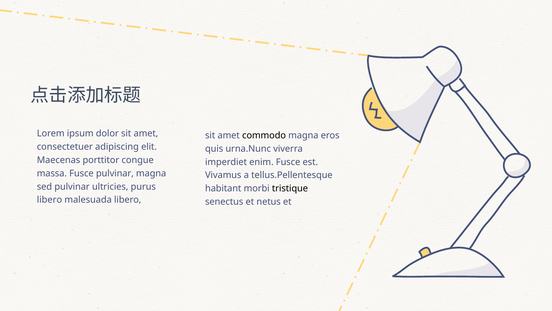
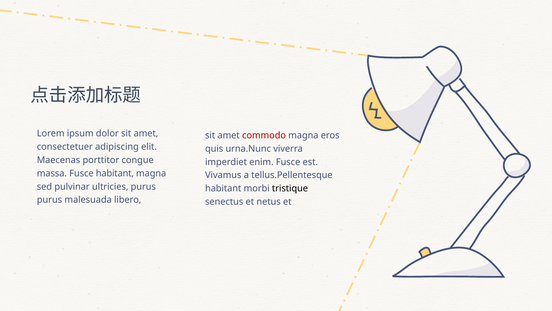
commodo colour: black -> red
Fusce pulvinar: pulvinar -> habitant
libero at (49, 200): libero -> purus
